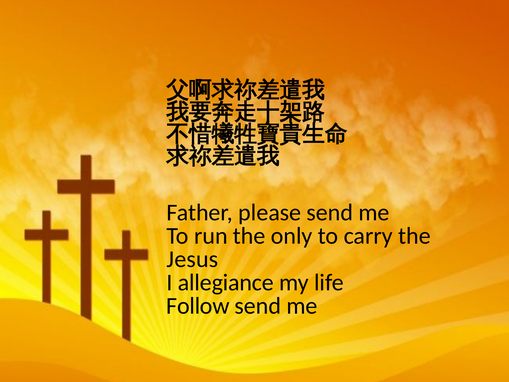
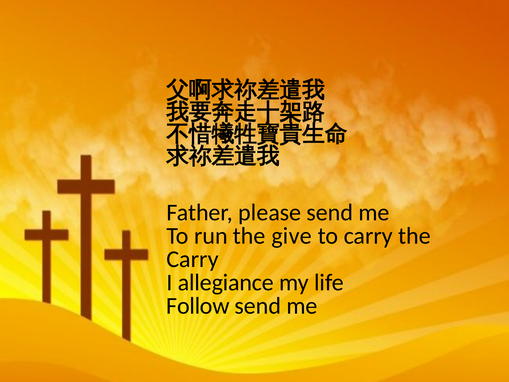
only: only -> give
Jesus at (192, 259): Jesus -> Carry
